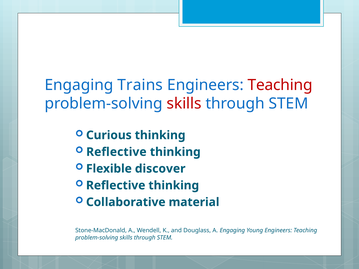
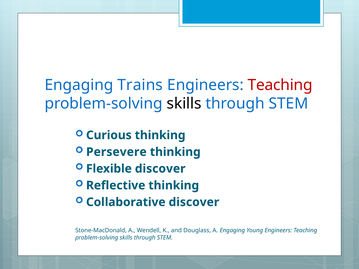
skills at (184, 104) colour: red -> black
Reflective at (116, 152): Reflective -> Persevere
Collaborative material: material -> discover
